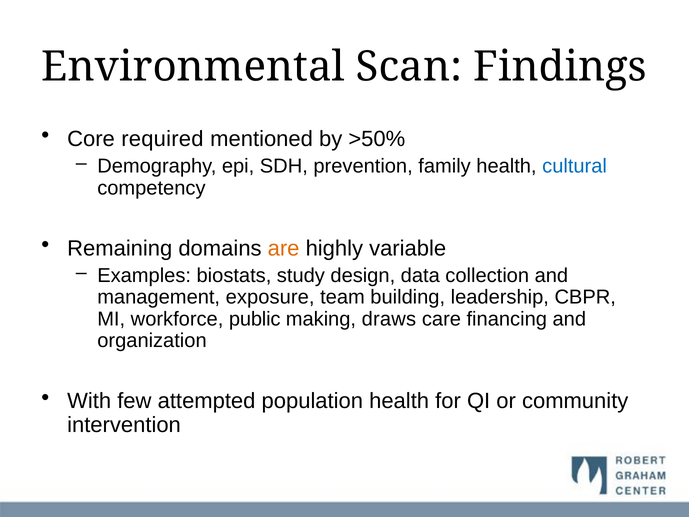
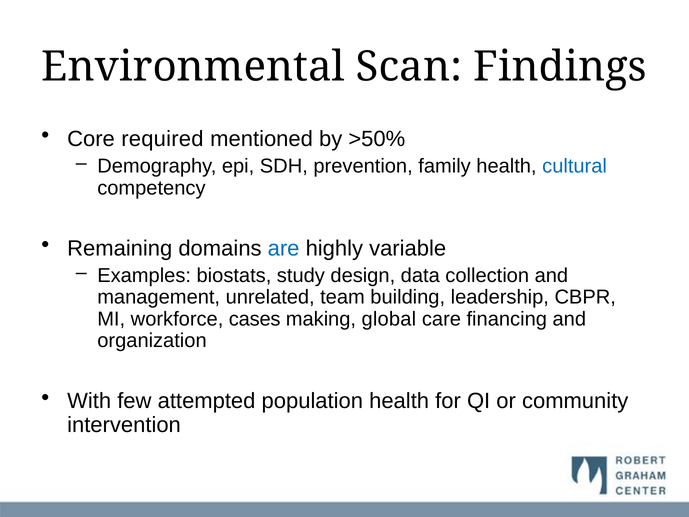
are colour: orange -> blue
exposure: exposure -> unrelated
public: public -> cases
draws: draws -> global
